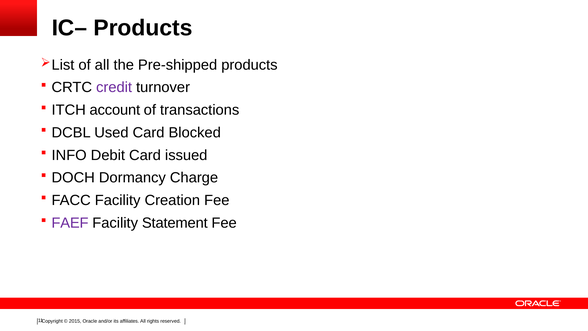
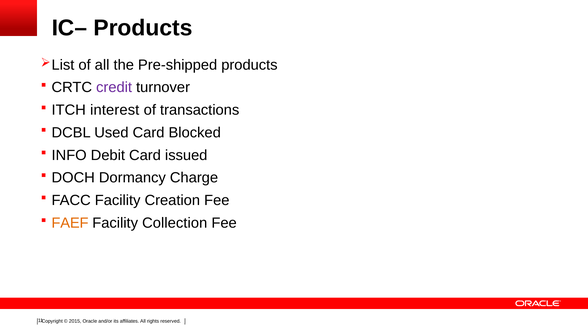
account: account -> interest
FAEF colour: purple -> orange
Statement: Statement -> Collection
